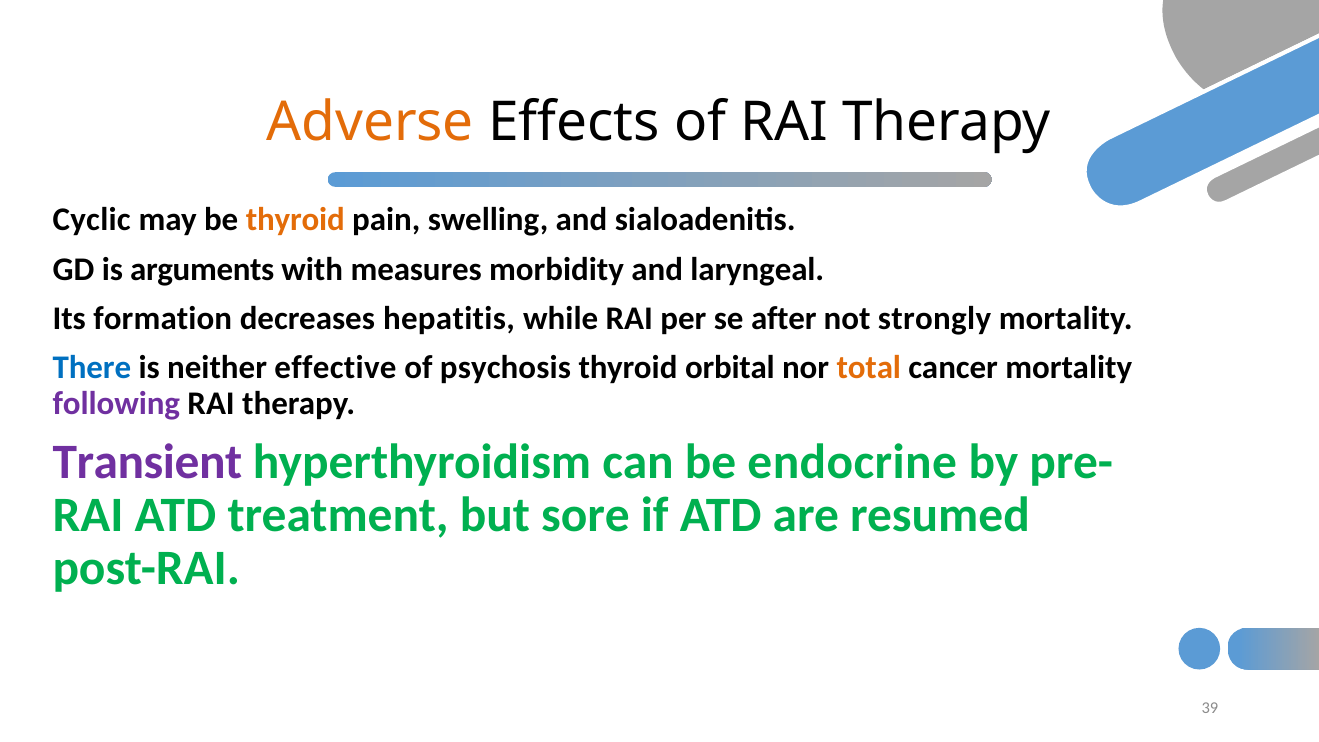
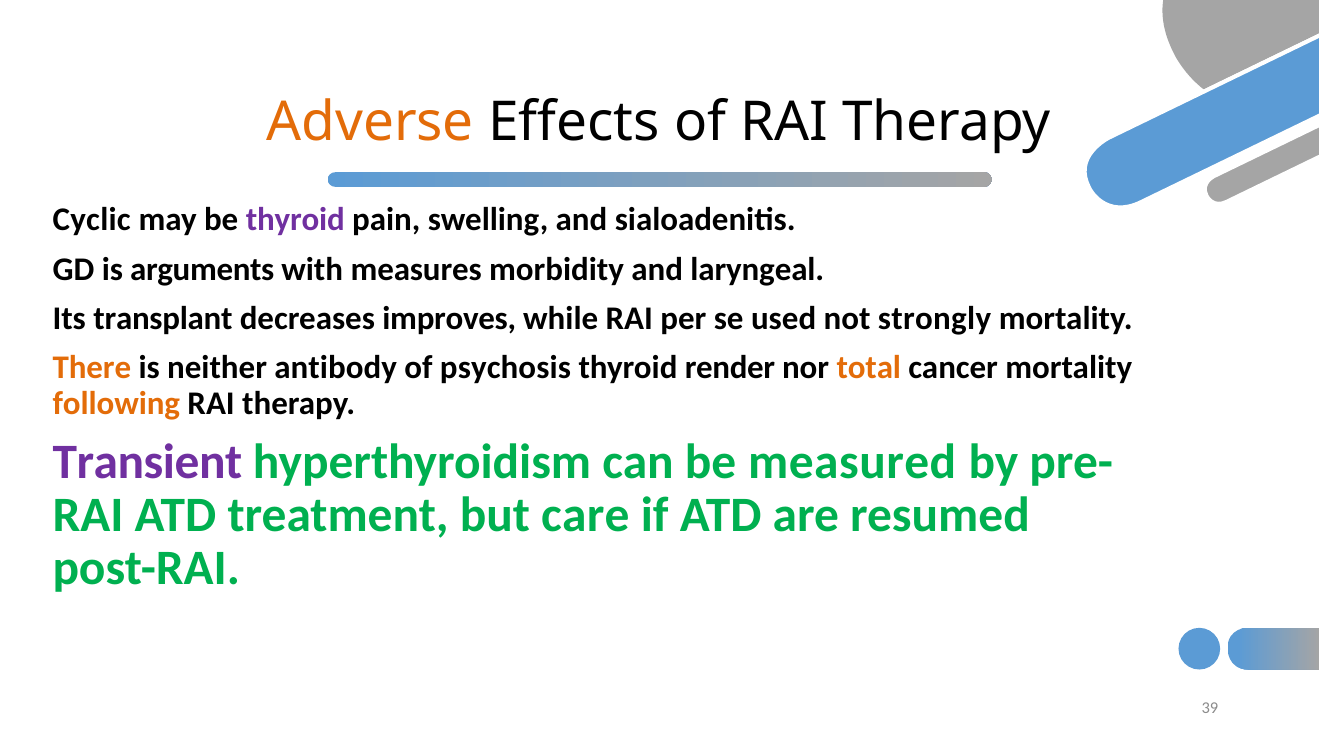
thyroid at (295, 220) colour: orange -> purple
formation: formation -> transplant
hepatitis: hepatitis -> improves
after: after -> used
There colour: blue -> orange
effective: effective -> antibody
orbital: orbital -> render
following colour: purple -> orange
endocrine: endocrine -> measured
sore: sore -> care
